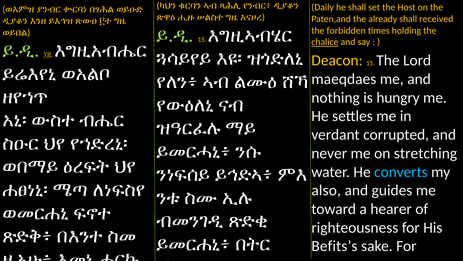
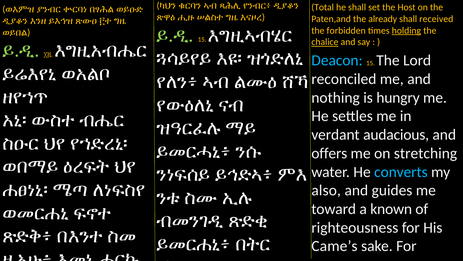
Daily: Daily -> Total
holding underline: none -> present
Deacon colour: yellow -> light blue
maeqdaes: maeqdaes -> reconciled
corrupted: corrupted -> audacious
never: never -> offers
hearer: hearer -> known
Befits’s: Befits’s -> Came’s
